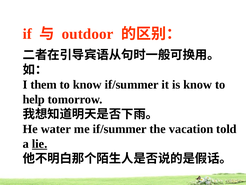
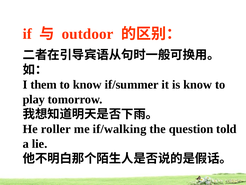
help: help -> play
water: water -> roller
me if/summer: if/summer -> if/walking
vacation: vacation -> question
lie underline: present -> none
